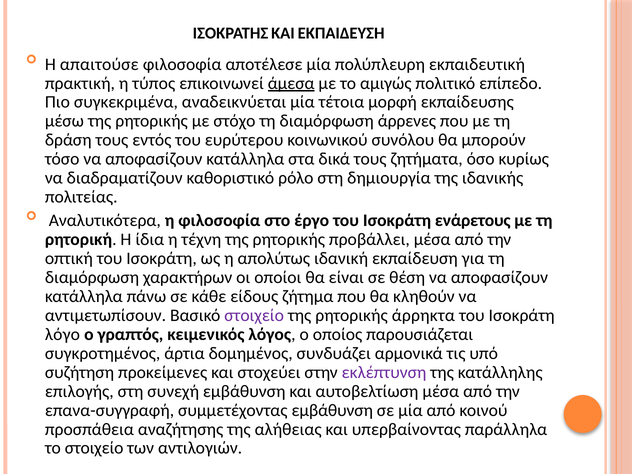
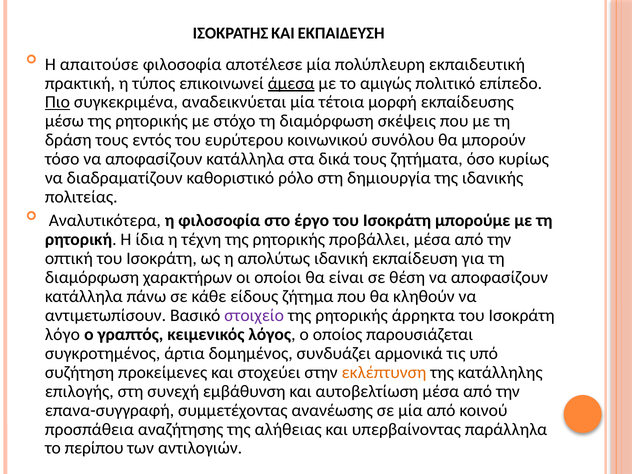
Πιο underline: none -> present
άρρενες: άρρενες -> σκέψεις
ενάρετους: ενάρετους -> μπορούμε
εκλέπτυνση colour: purple -> orange
συμμετέχοντας εμβάθυνση: εμβάθυνση -> ανανέωσης
το στοιχείο: στοιχείο -> περίπου
